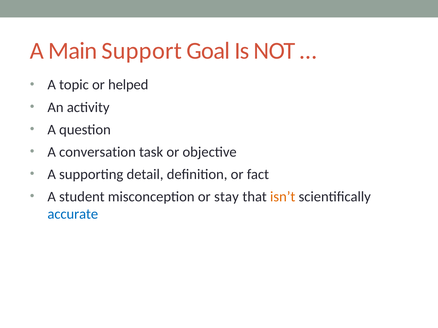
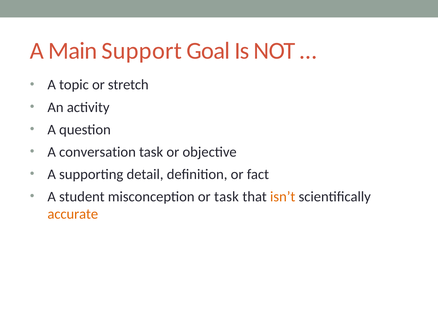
helped: helped -> stretch
or stay: stay -> task
accurate colour: blue -> orange
